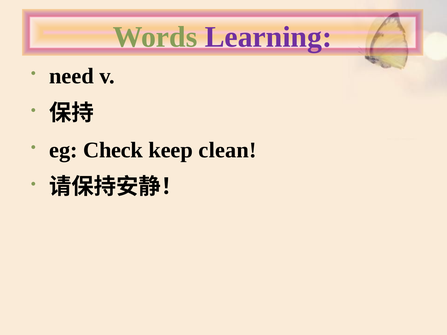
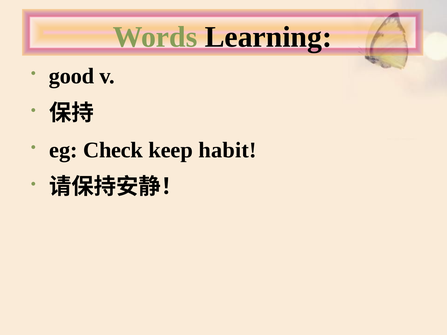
Learning colour: purple -> black
need: need -> good
clean: clean -> habit
